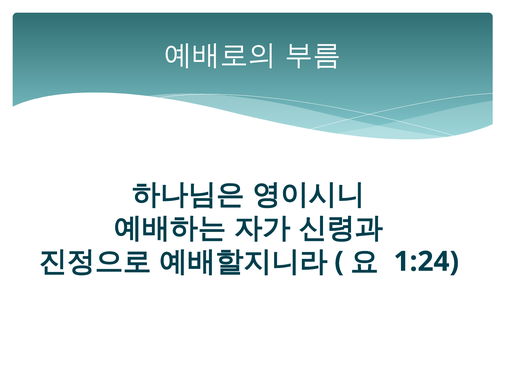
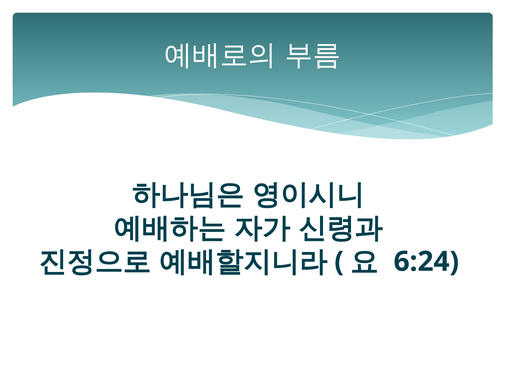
1:24: 1:24 -> 6:24
